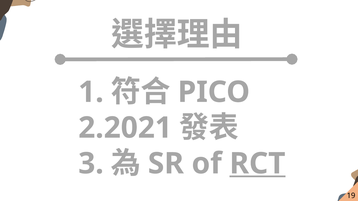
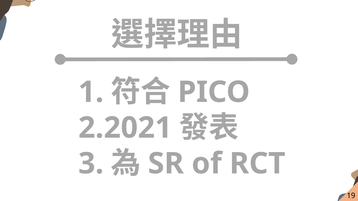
RCT underline: present -> none
